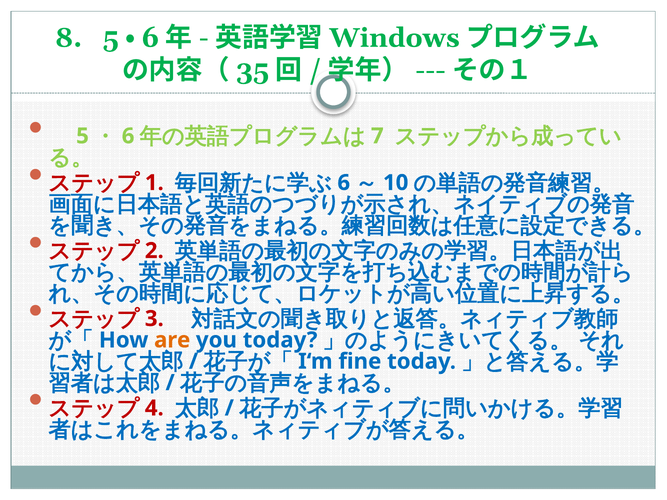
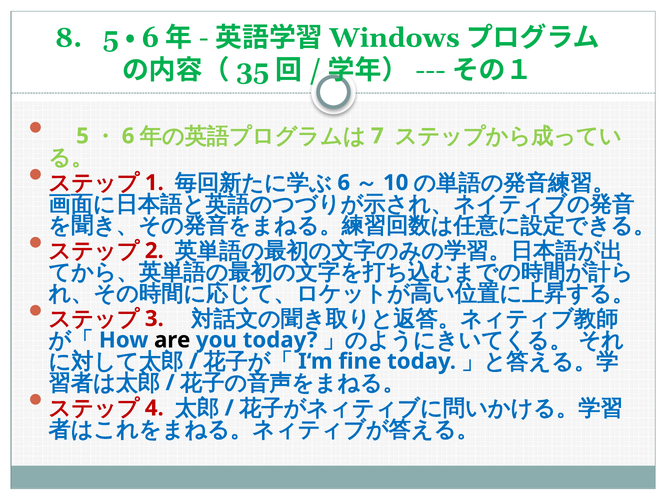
are colour: orange -> black
